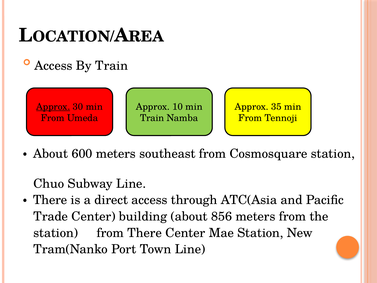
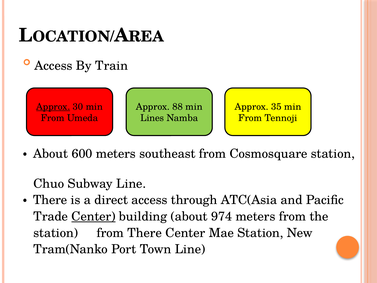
10: 10 -> 88
Train at (152, 118): Train -> Lines
Center at (93, 216) underline: none -> present
856: 856 -> 974
